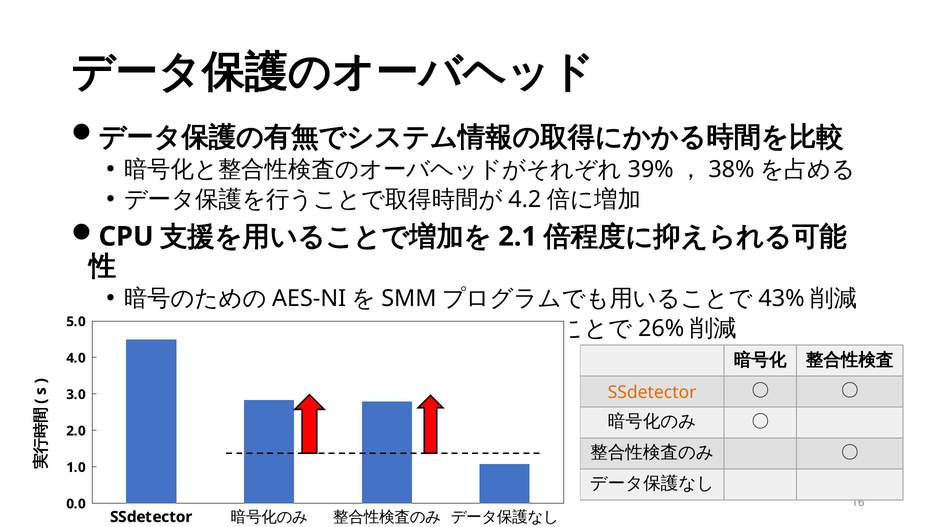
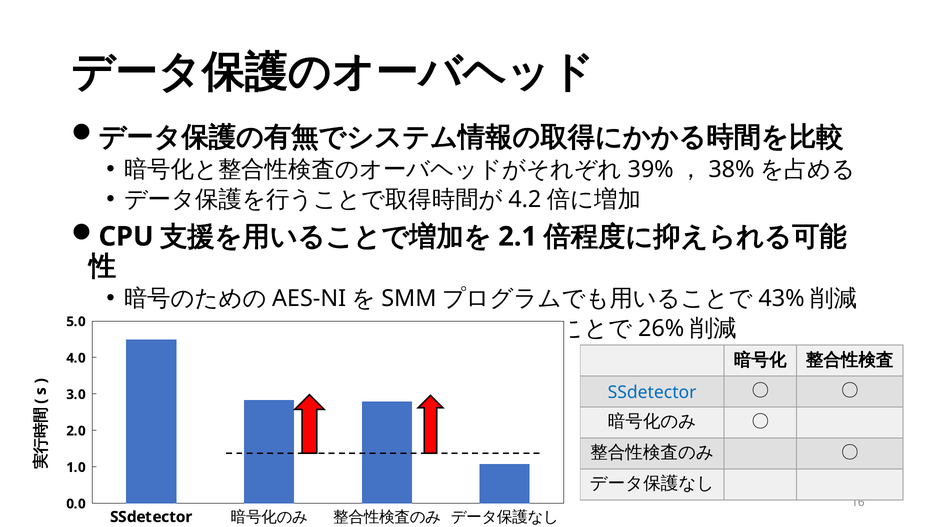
SSdetector at (652, 392) colour: orange -> blue
